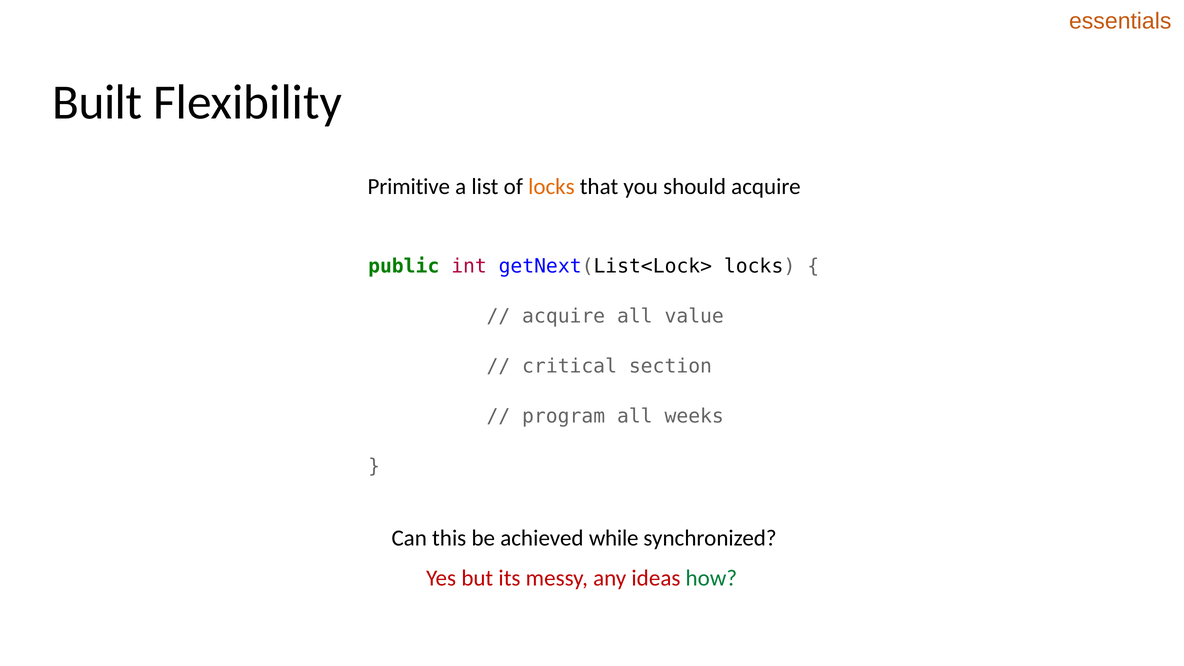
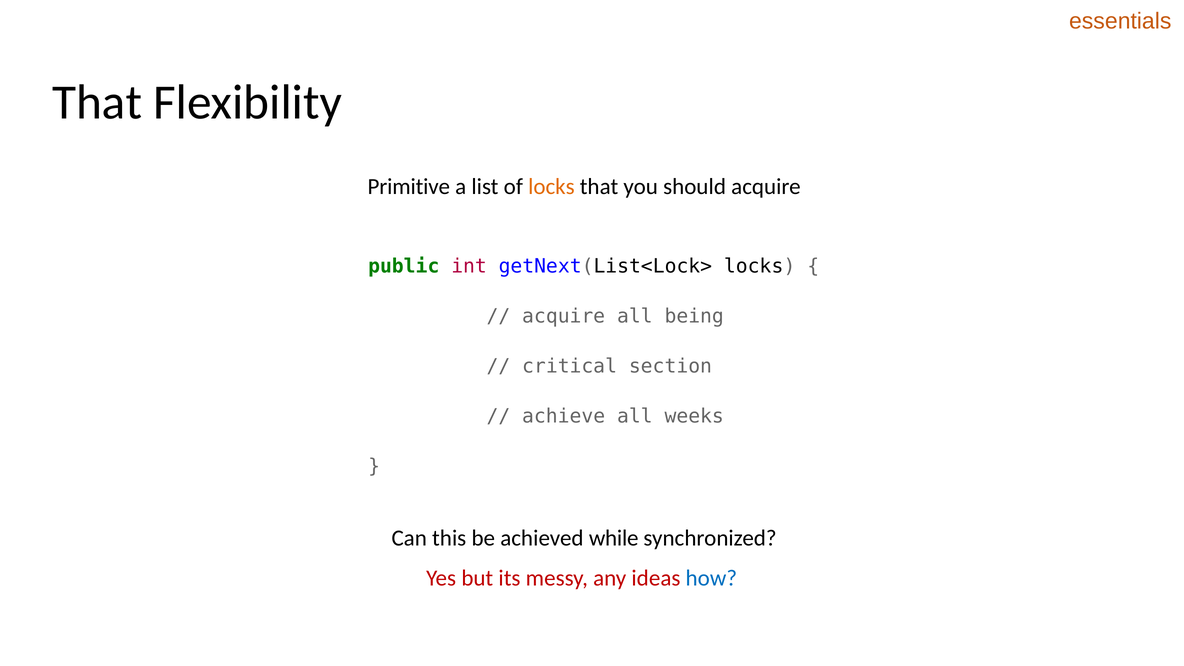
Built at (97, 102): Built -> That
value: value -> being
program: program -> achieve
how colour: green -> blue
